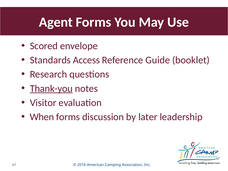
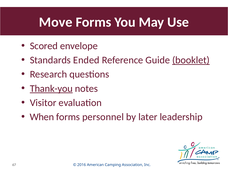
Agent: Agent -> Move
Access: Access -> Ended
booklet underline: none -> present
discussion: discussion -> personnel
